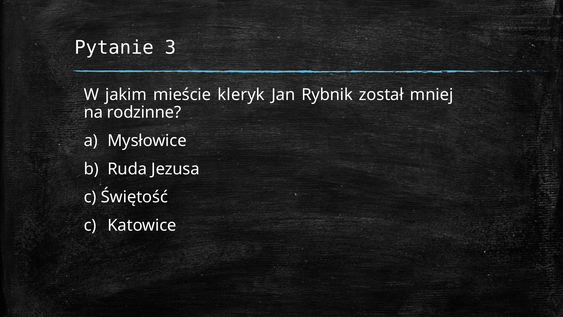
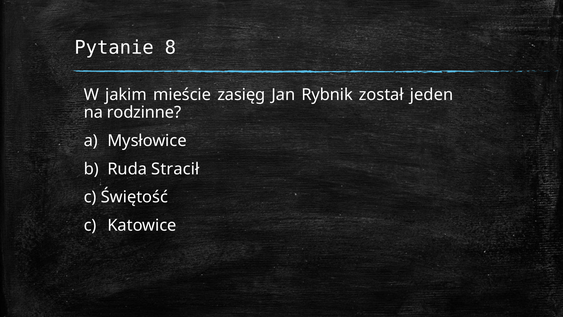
3: 3 -> 8
kleryk: kleryk -> zasięg
mniej: mniej -> jeden
Jezusa: Jezusa -> Stracił
